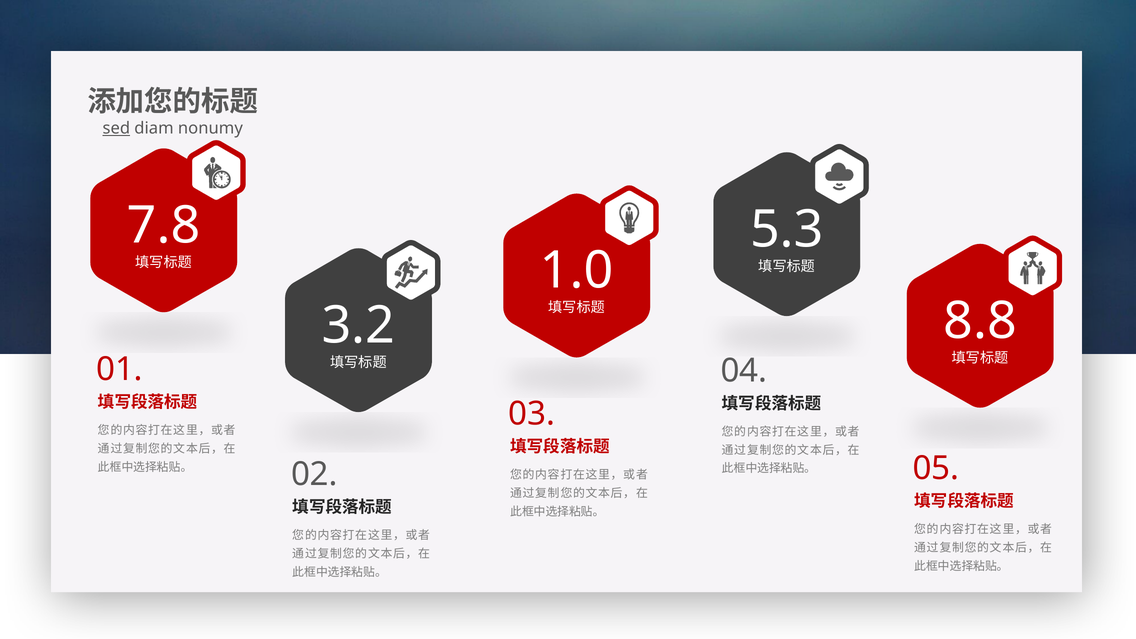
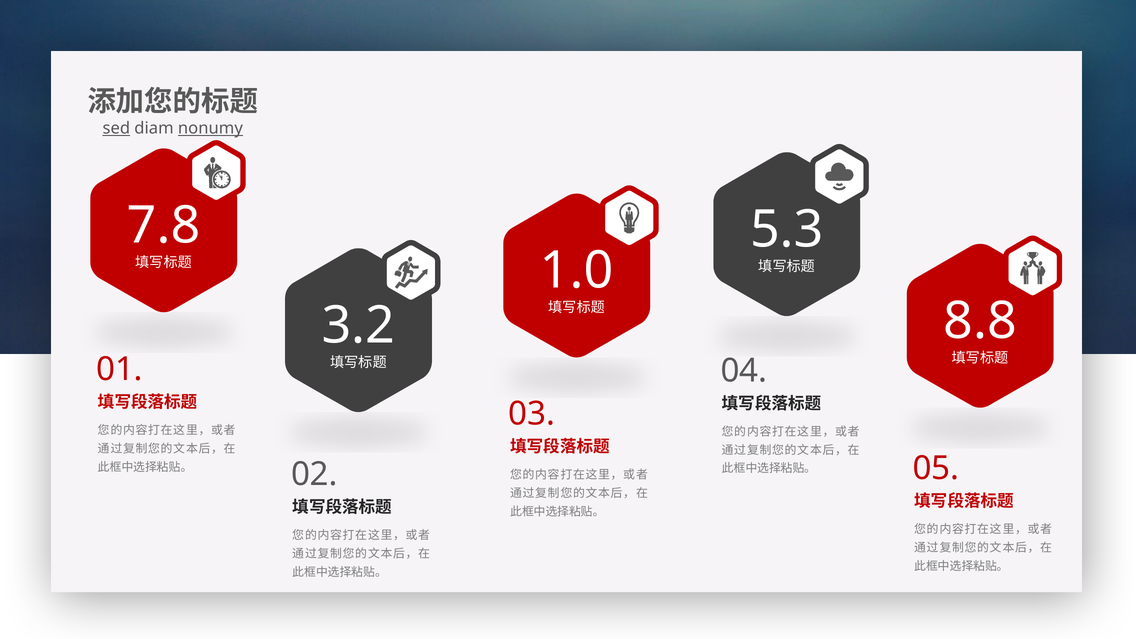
nonumy underline: none -> present
